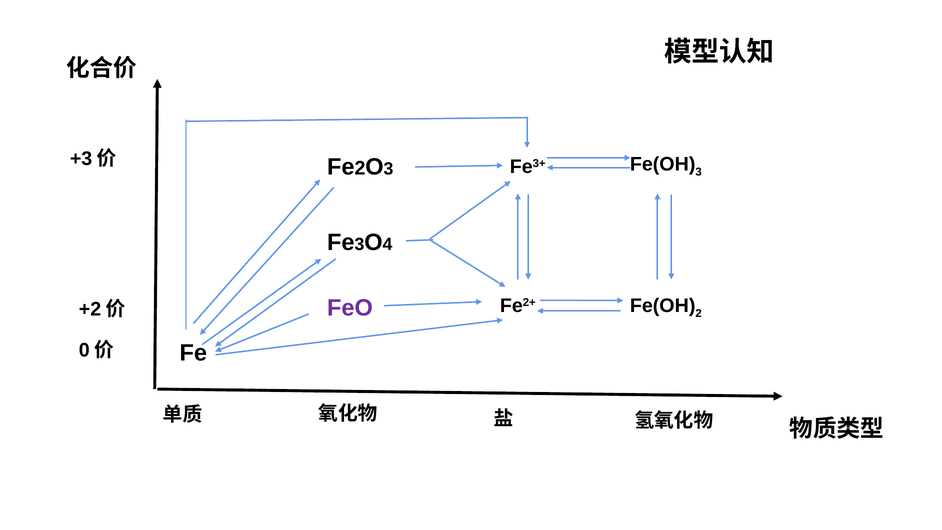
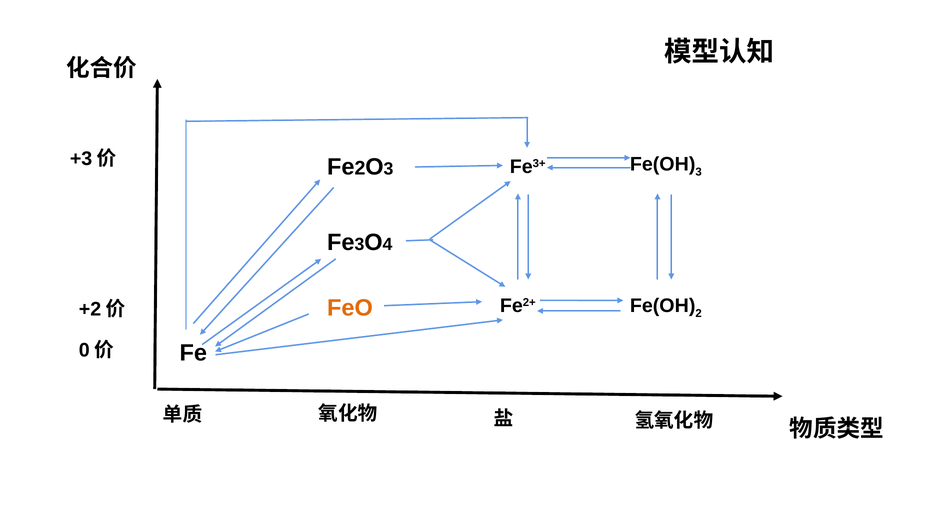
FeO colour: purple -> orange
